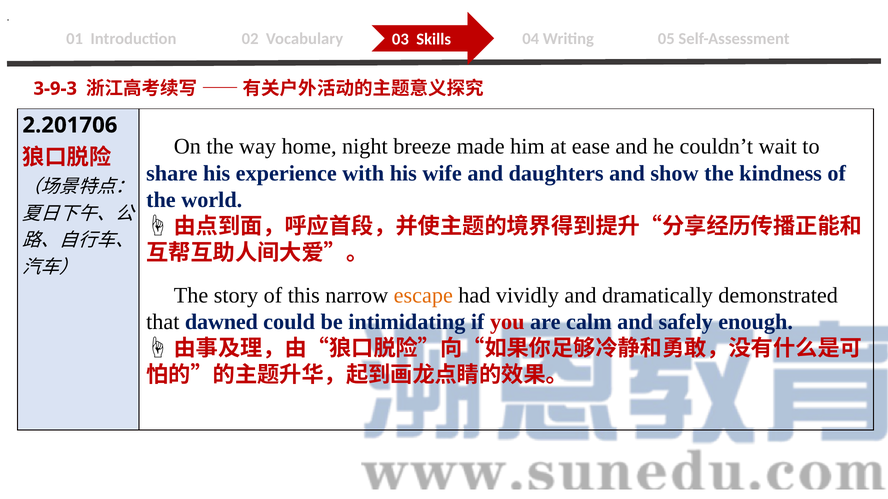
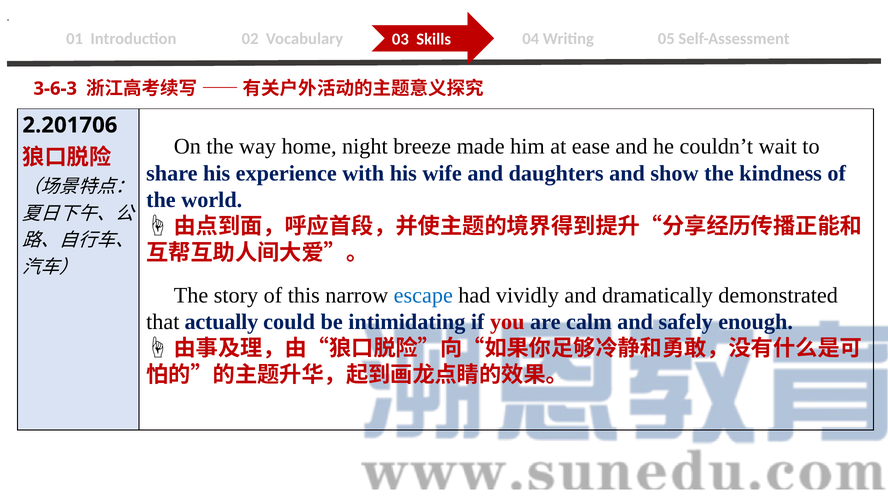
3-9-3: 3-9-3 -> 3-6-3
escape colour: orange -> blue
dawned: dawned -> actually
